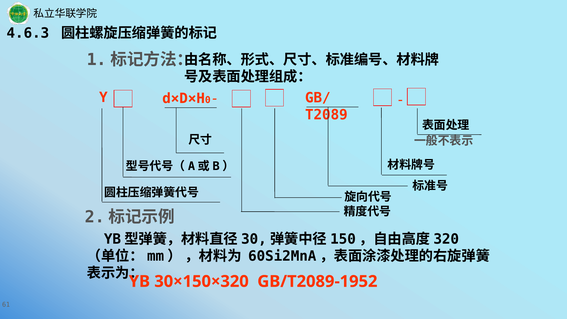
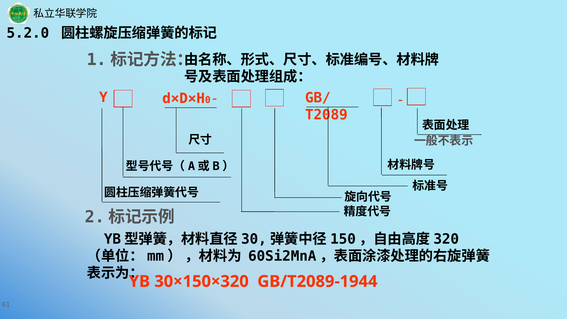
4.6.3: 4.6.3 -> 5.2.0
GB/T2089-1952: GB/T2089-1952 -> GB/T2089-1944
